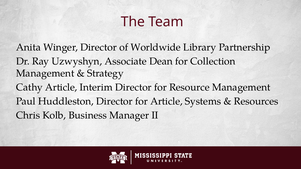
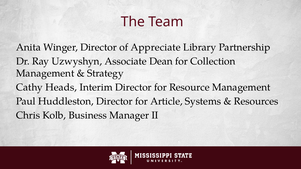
Worldwide: Worldwide -> Appreciate
Cathy Article: Article -> Heads
